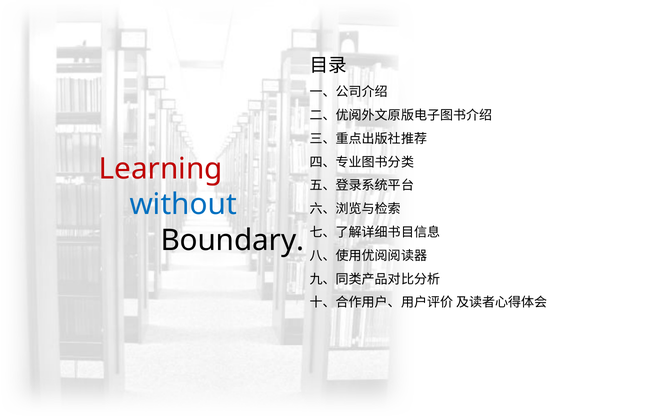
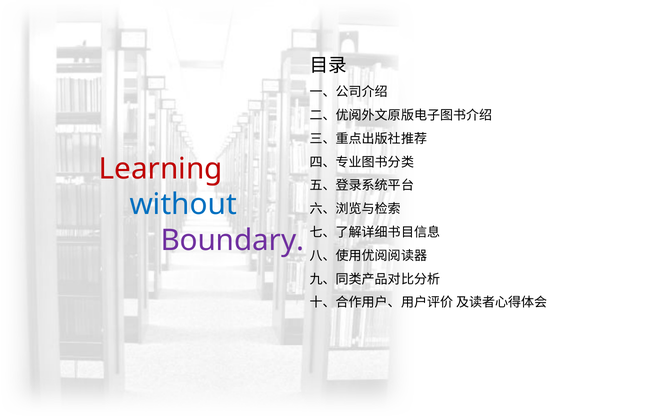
Boundary colour: black -> purple
